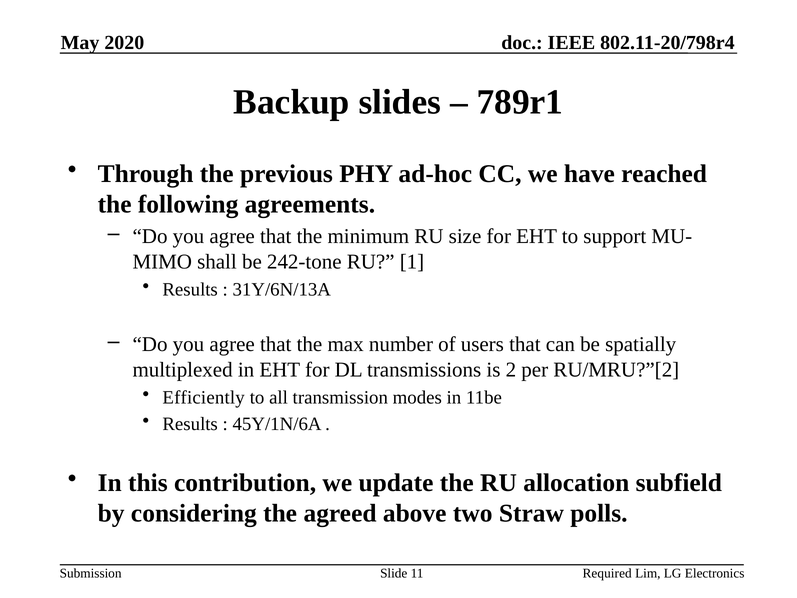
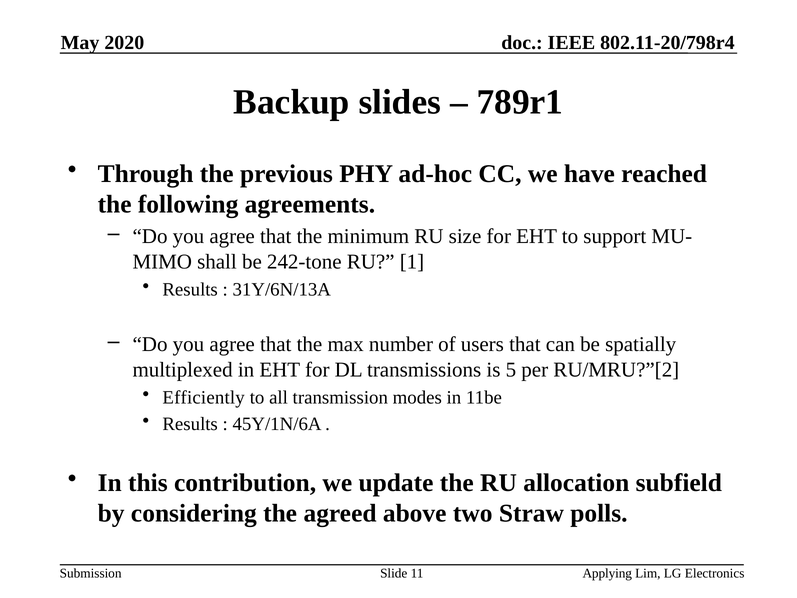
2: 2 -> 5
Required: Required -> Applying
